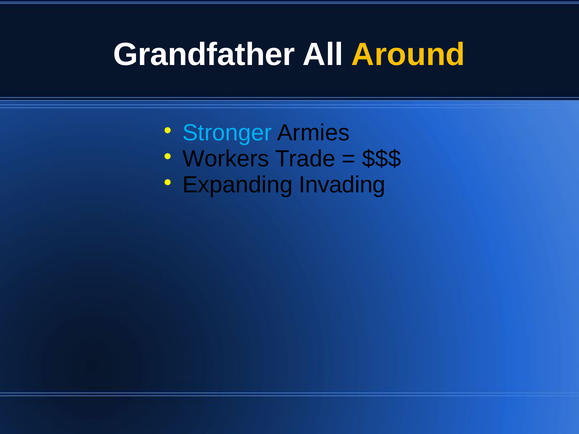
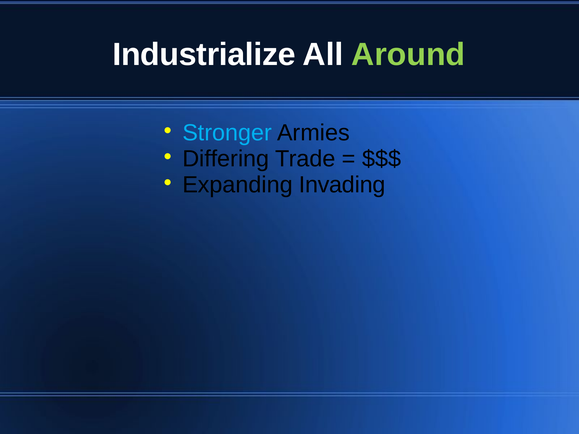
Grandfather: Grandfather -> Industrialize
Around colour: yellow -> light green
Workers: Workers -> Differing
